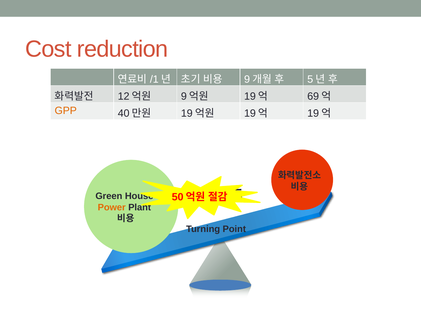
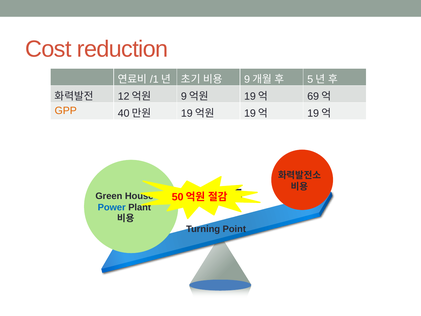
Power colour: orange -> blue
